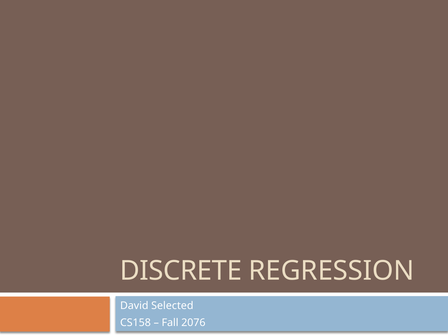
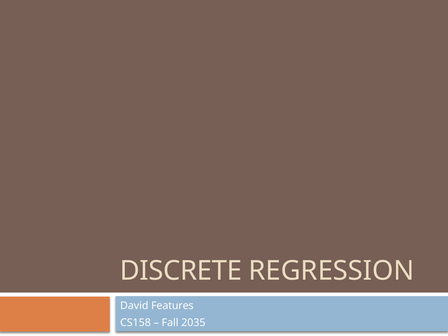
Selected: Selected -> Features
2076: 2076 -> 2035
